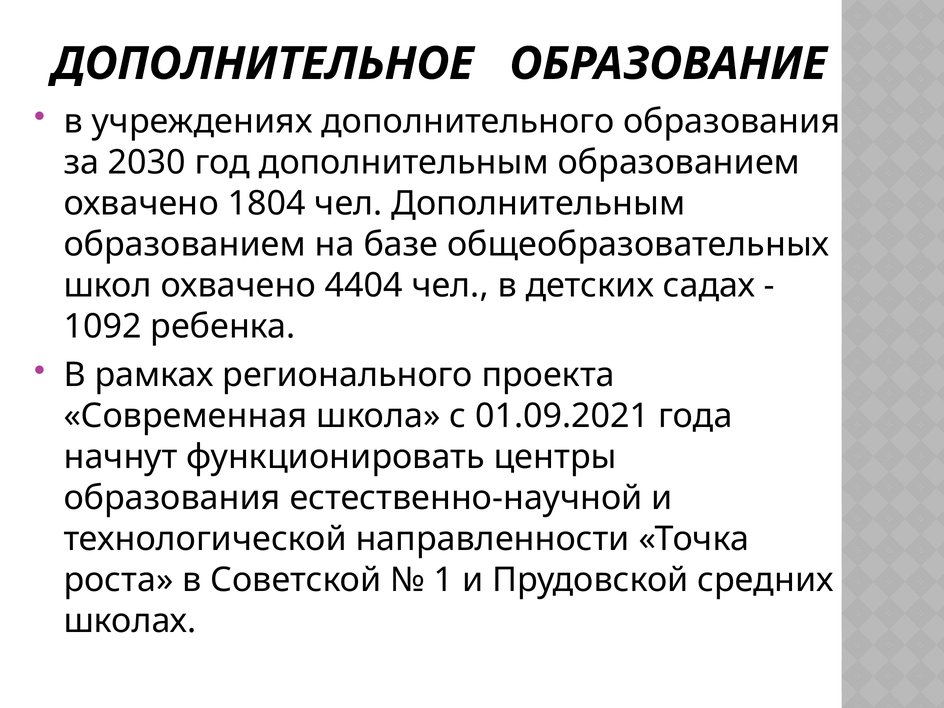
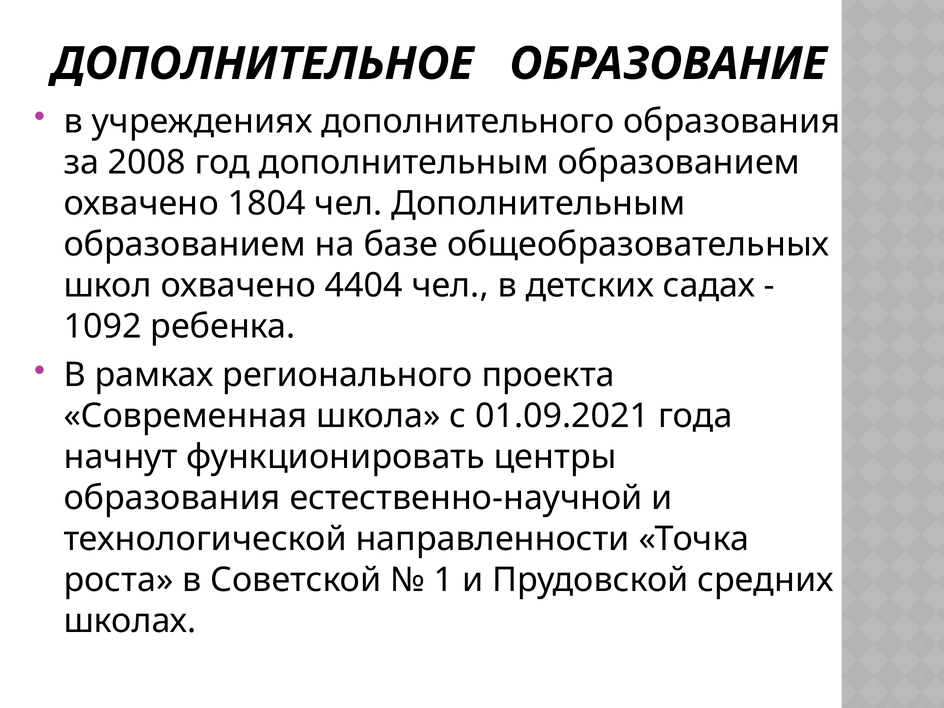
2030: 2030 -> 2008
